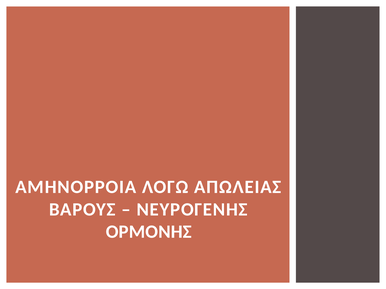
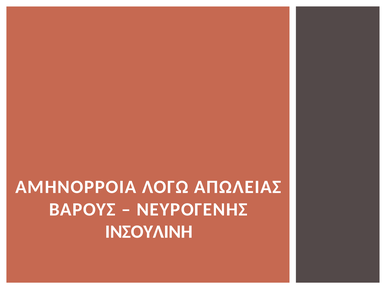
ΟΡΜΟΝΗΣ: ΟΡΜΟΝΗΣ -> ΙΝΣΟΥΛΙΝΗ
